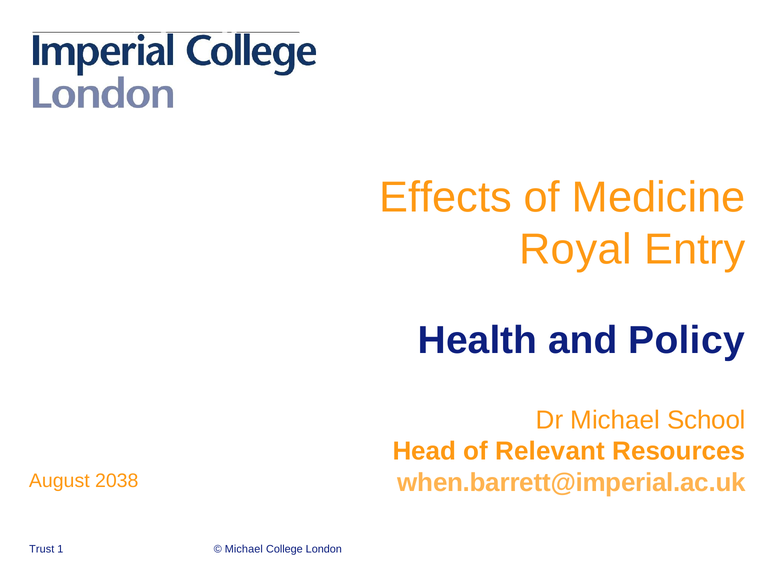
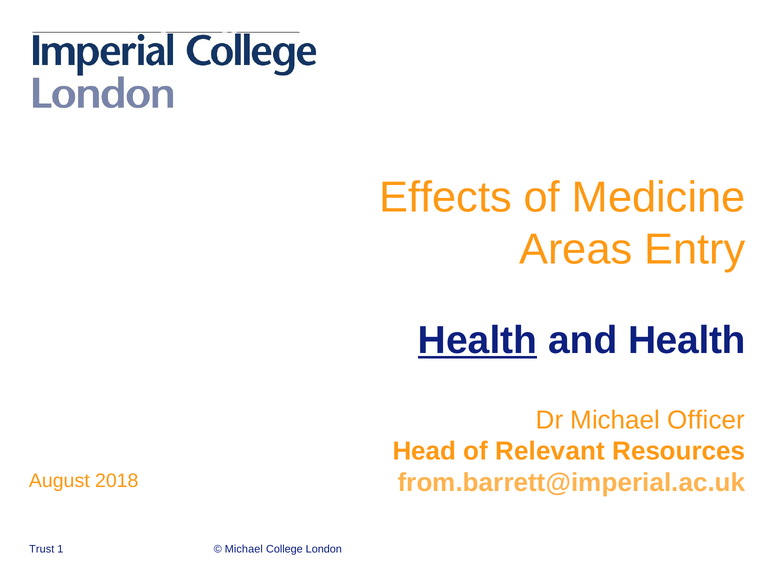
Royal: Royal -> Areas
Health at (478, 341) underline: none -> present
and Policy: Policy -> Health
School: School -> Officer
when.barrett@imperial.ac.uk: when.barrett@imperial.ac.uk -> from.barrett@imperial.ac.uk
2038: 2038 -> 2018
